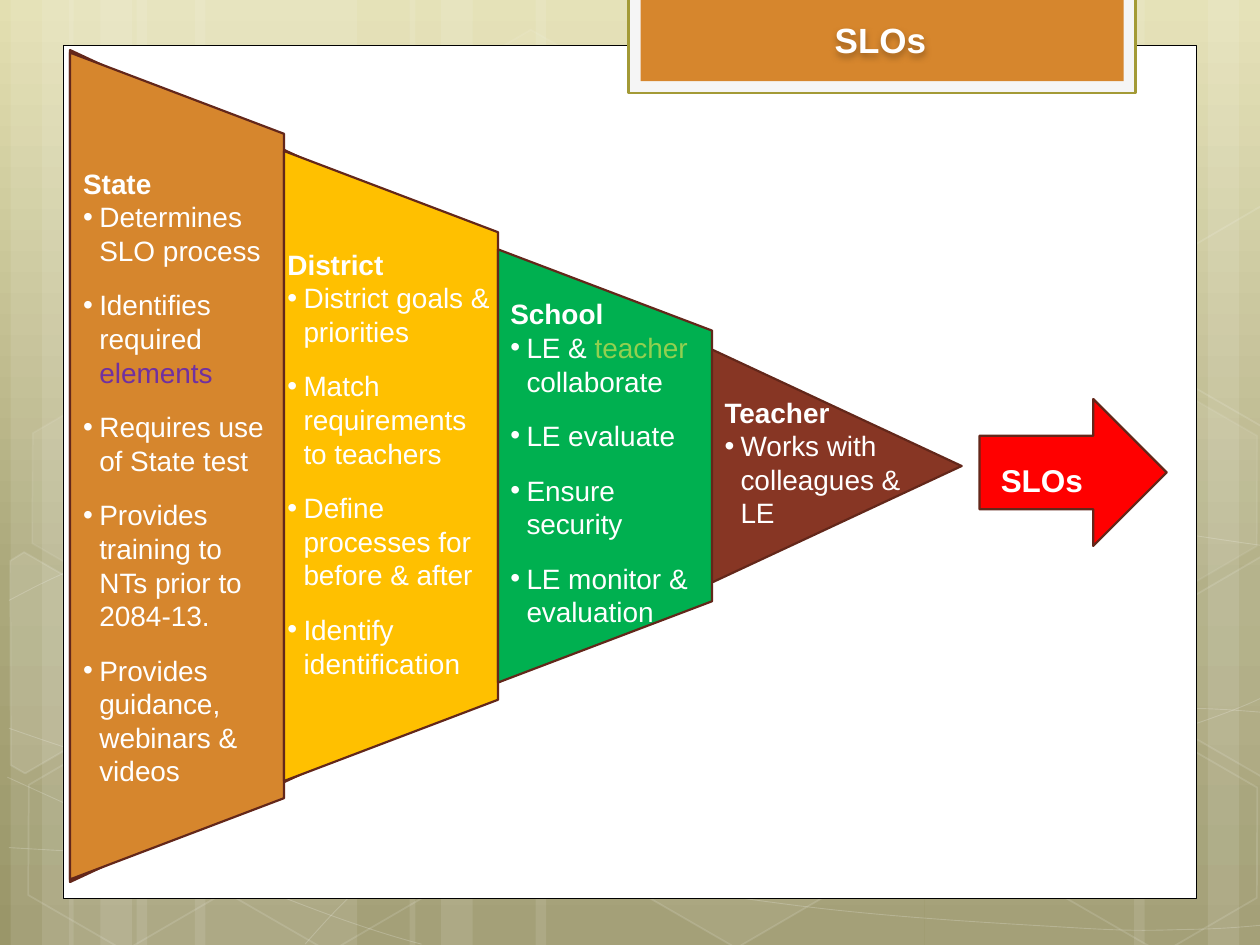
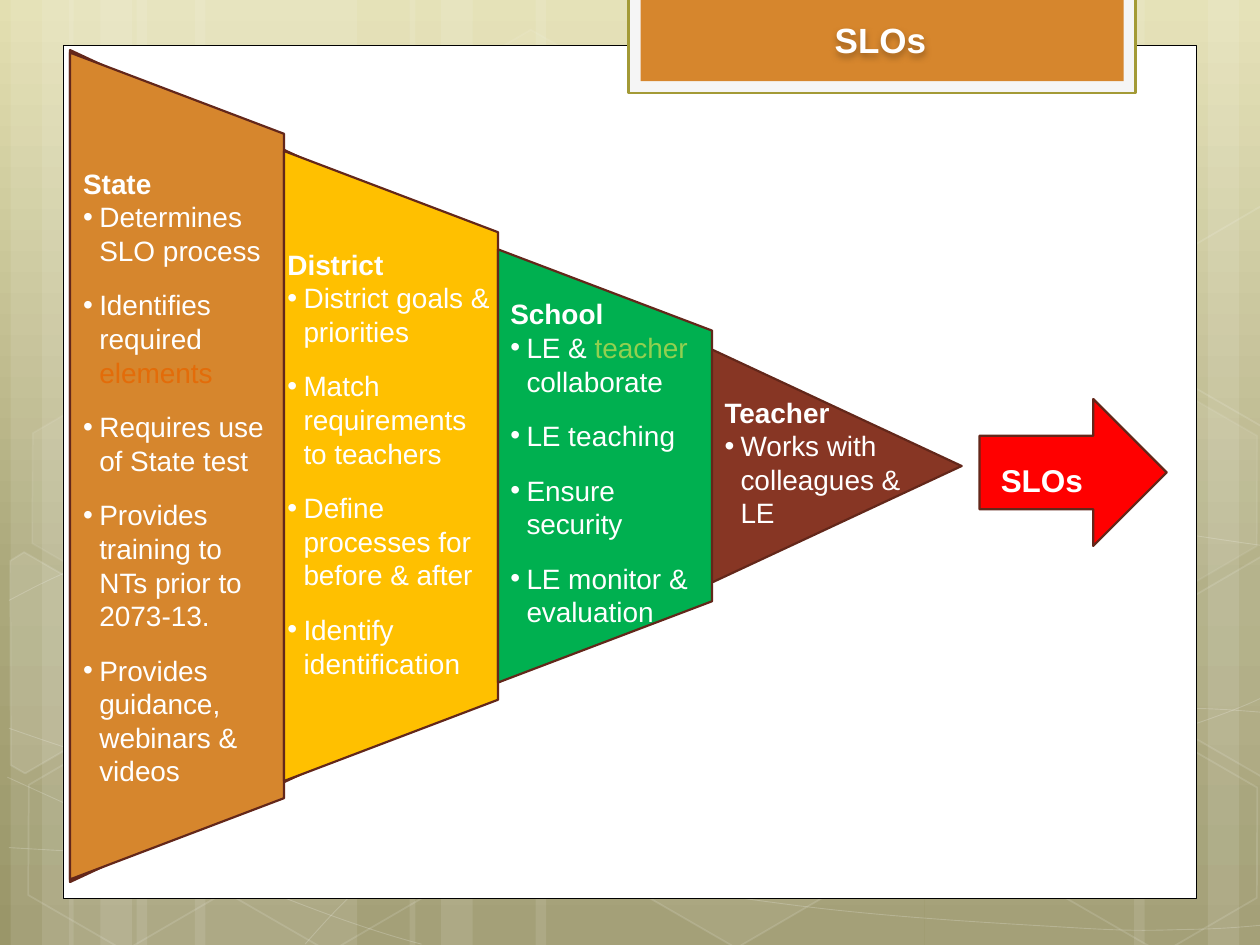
elements colour: purple -> orange
evaluate: evaluate -> teaching
2084-13: 2084-13 -> 2073-13
